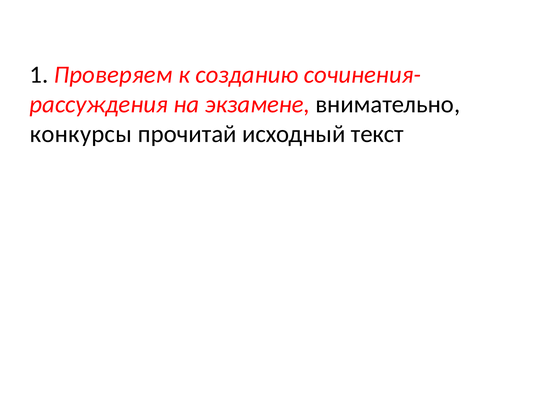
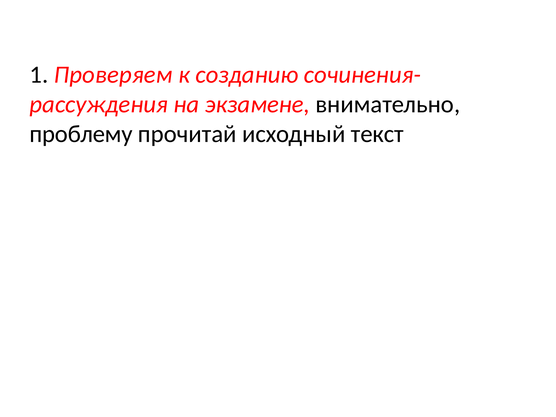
конкурсы: конкурсы -> проблему
